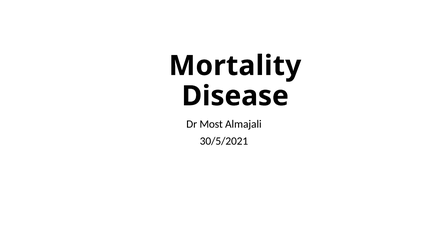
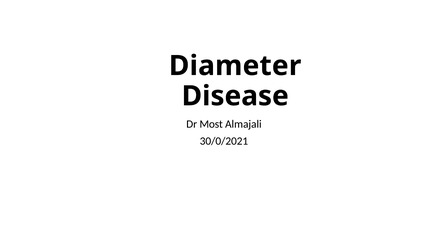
Mortality: Mortality -> Diameter
30/5/2021: 30/5/2021 -> 30/0/2021
